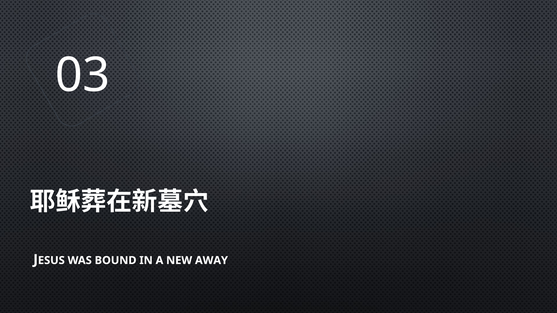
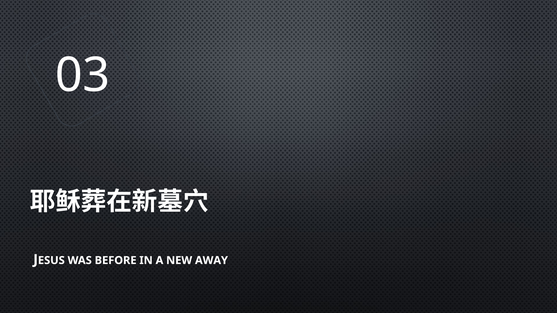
BOUND: BOUND -> BEFORE
